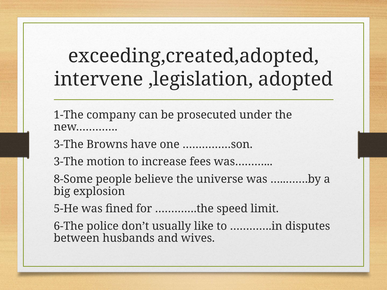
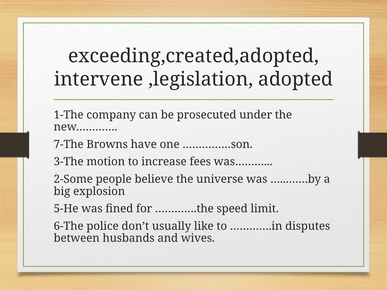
3-The at (69, 144): 3-The -> 7-The
8-Some: 8-Some -> 2-Some
